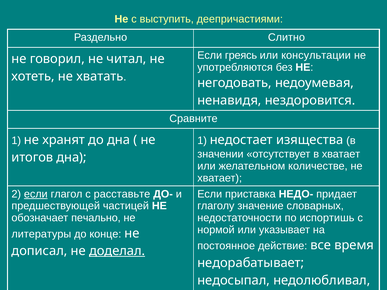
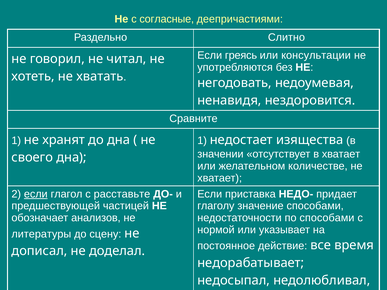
выступить: выступить -> согласные
итогов: итогов -> своего
значение словарных: словарных -> способами
печально: печально -> анализов
по испортишь: испортишь -> способами
конце: конце -> сцену
доделал underline: present -> none
